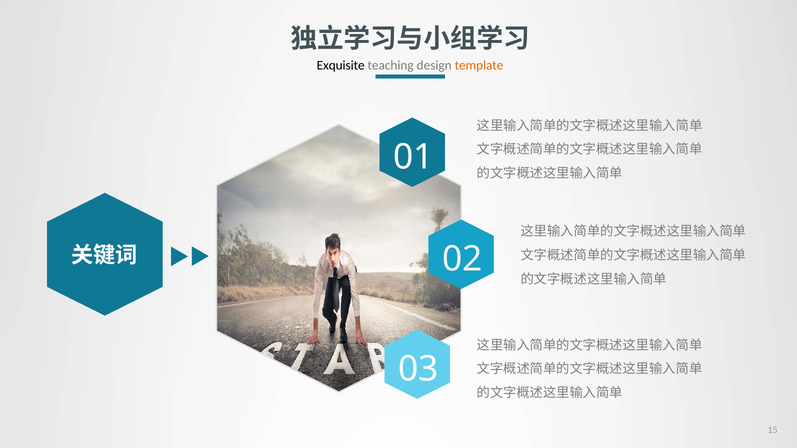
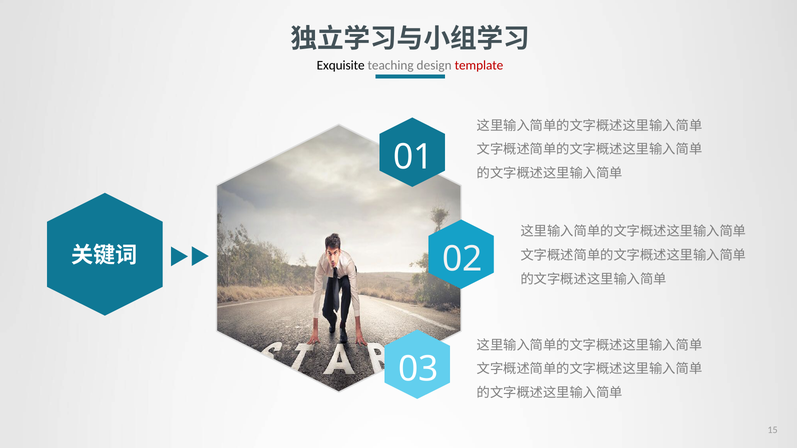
template colour: orange -> red
